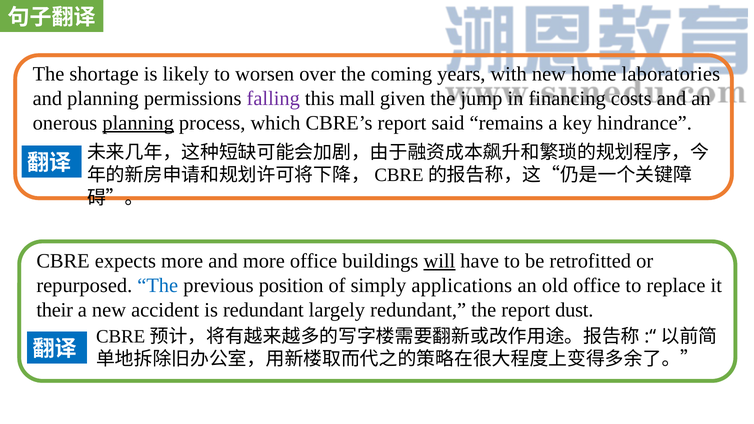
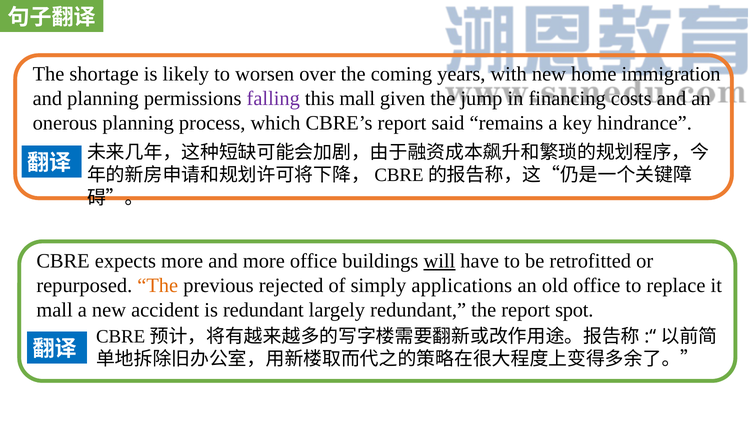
laboratories: laboratories -> immigration
planning at (138, 123) underline: present -> none
The at (158, 286) colour: blue -> orange
position: position -> rejected
their at (55, 310): their -> mall
dust: dust -> spot
